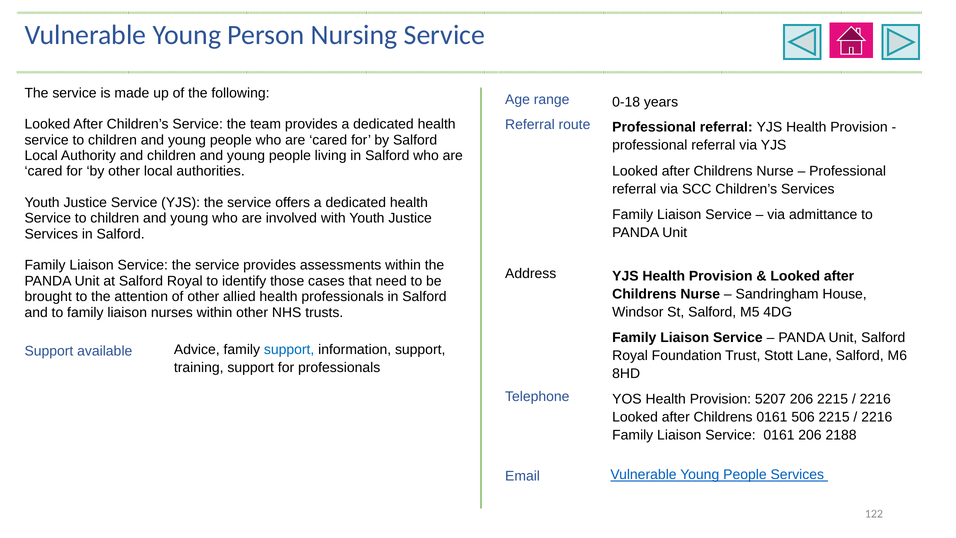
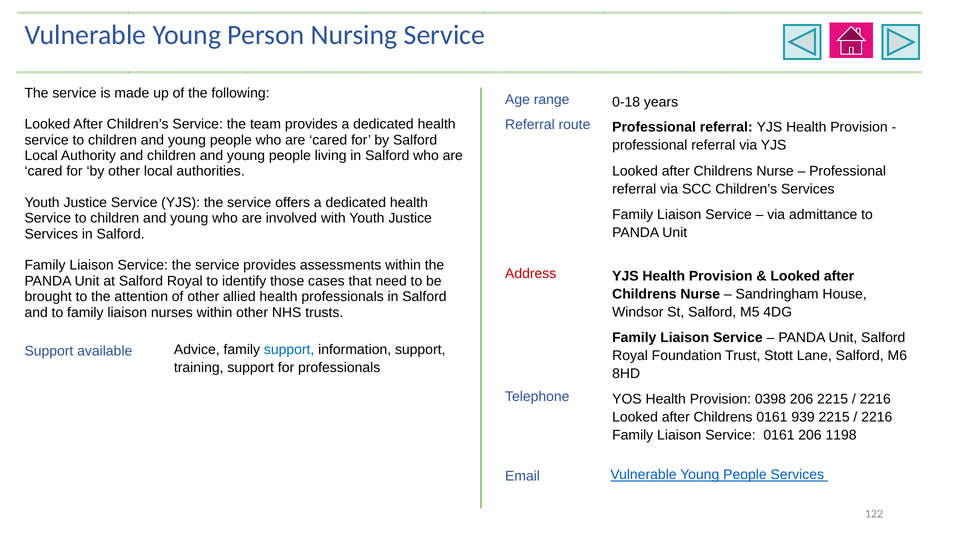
Address colour: black -> red
5207: 5207 -> 0398
506: 506 -> 939
2188: 2188 -> 1198
